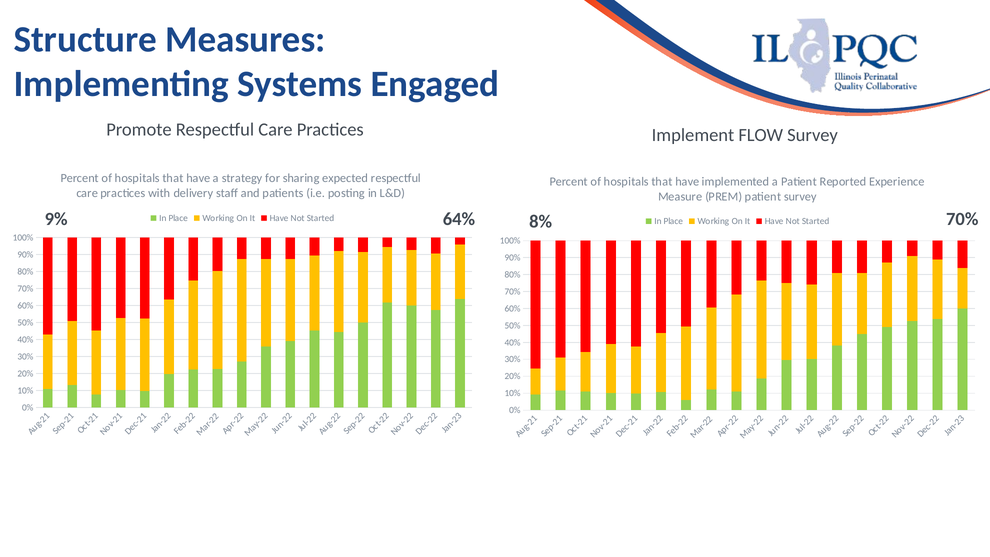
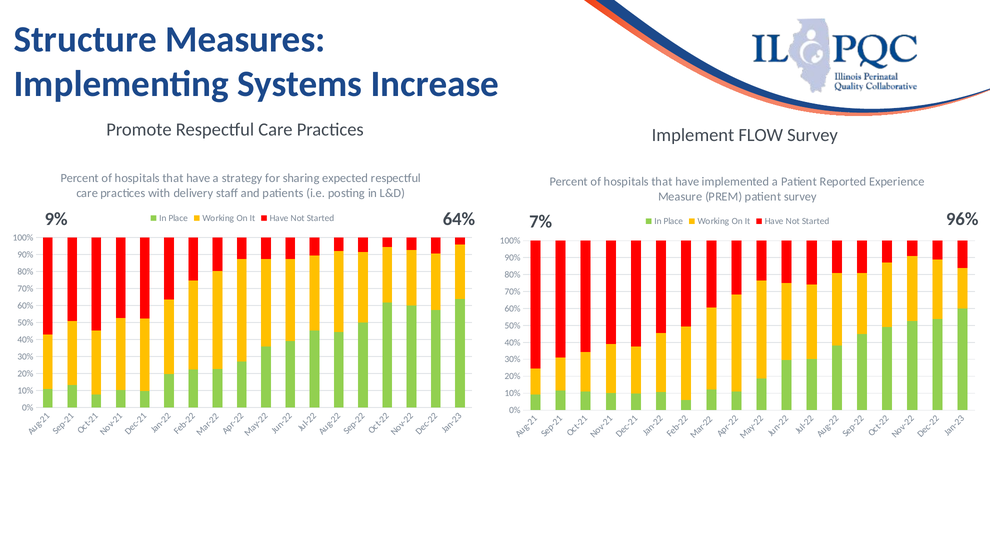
Engaged: Engaged -> Increase
8%: 8% -> 7%
Started 70%: 70% -> 96%
